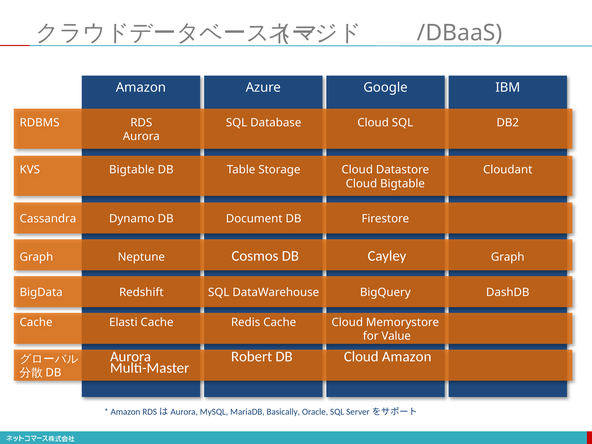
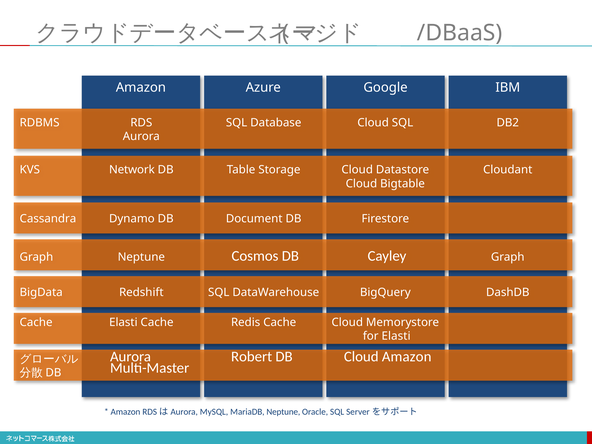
KVS Bigtable: Bigtable -> Network
for Value: Value -> Elasti
MariaDB Basically: Basically -> Neptune
